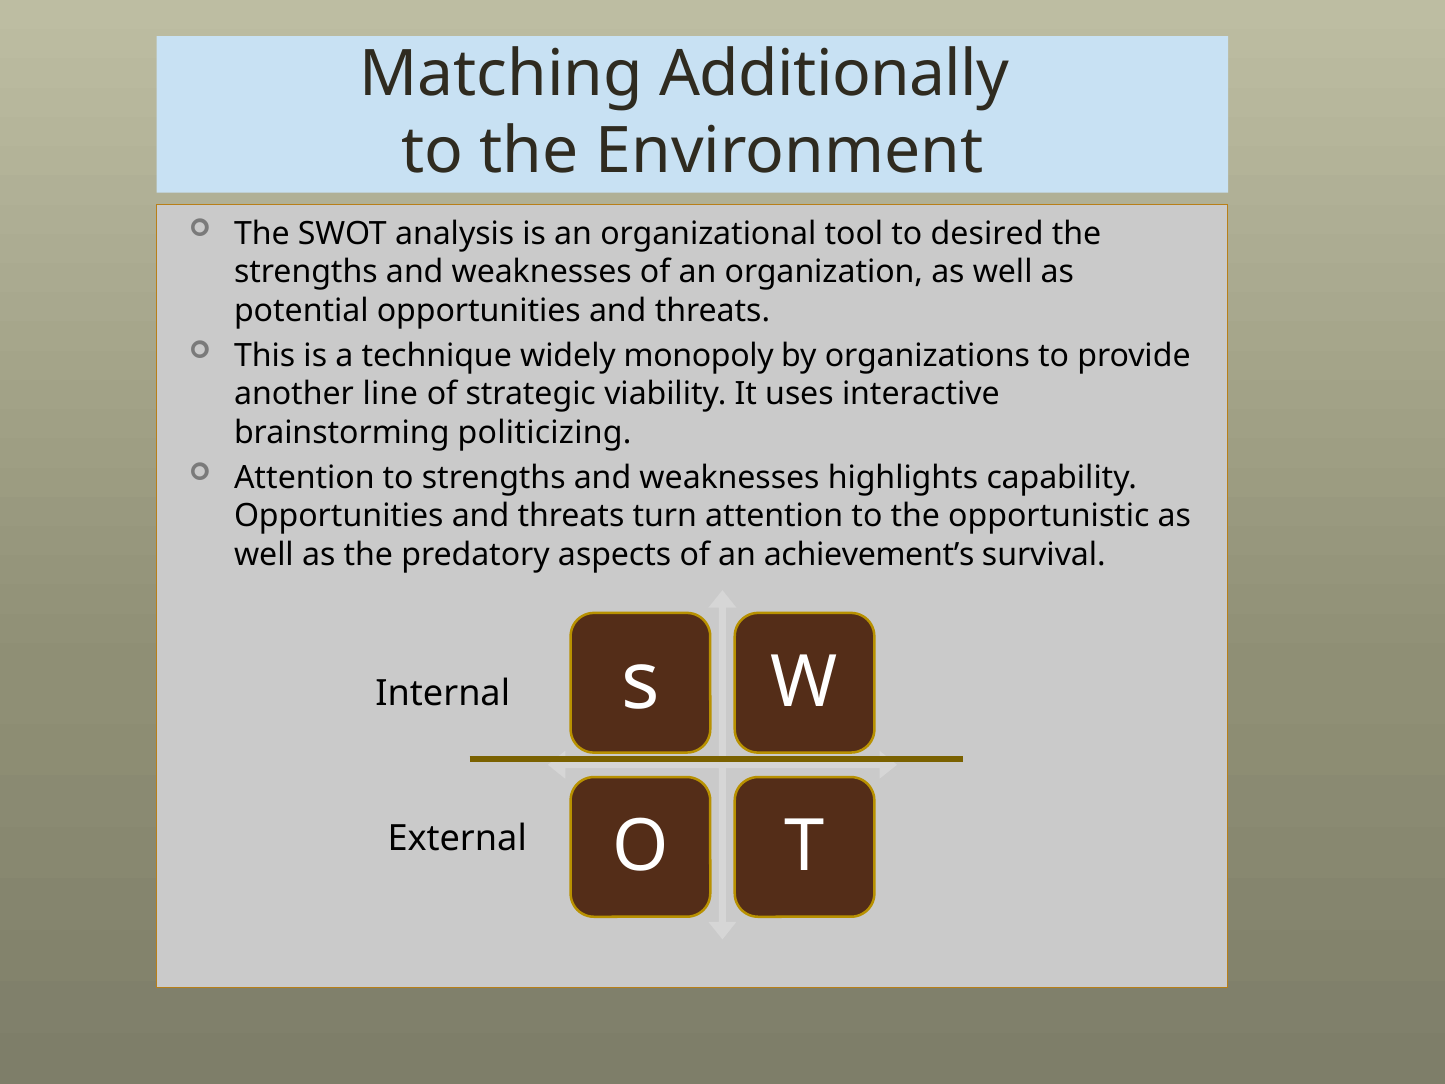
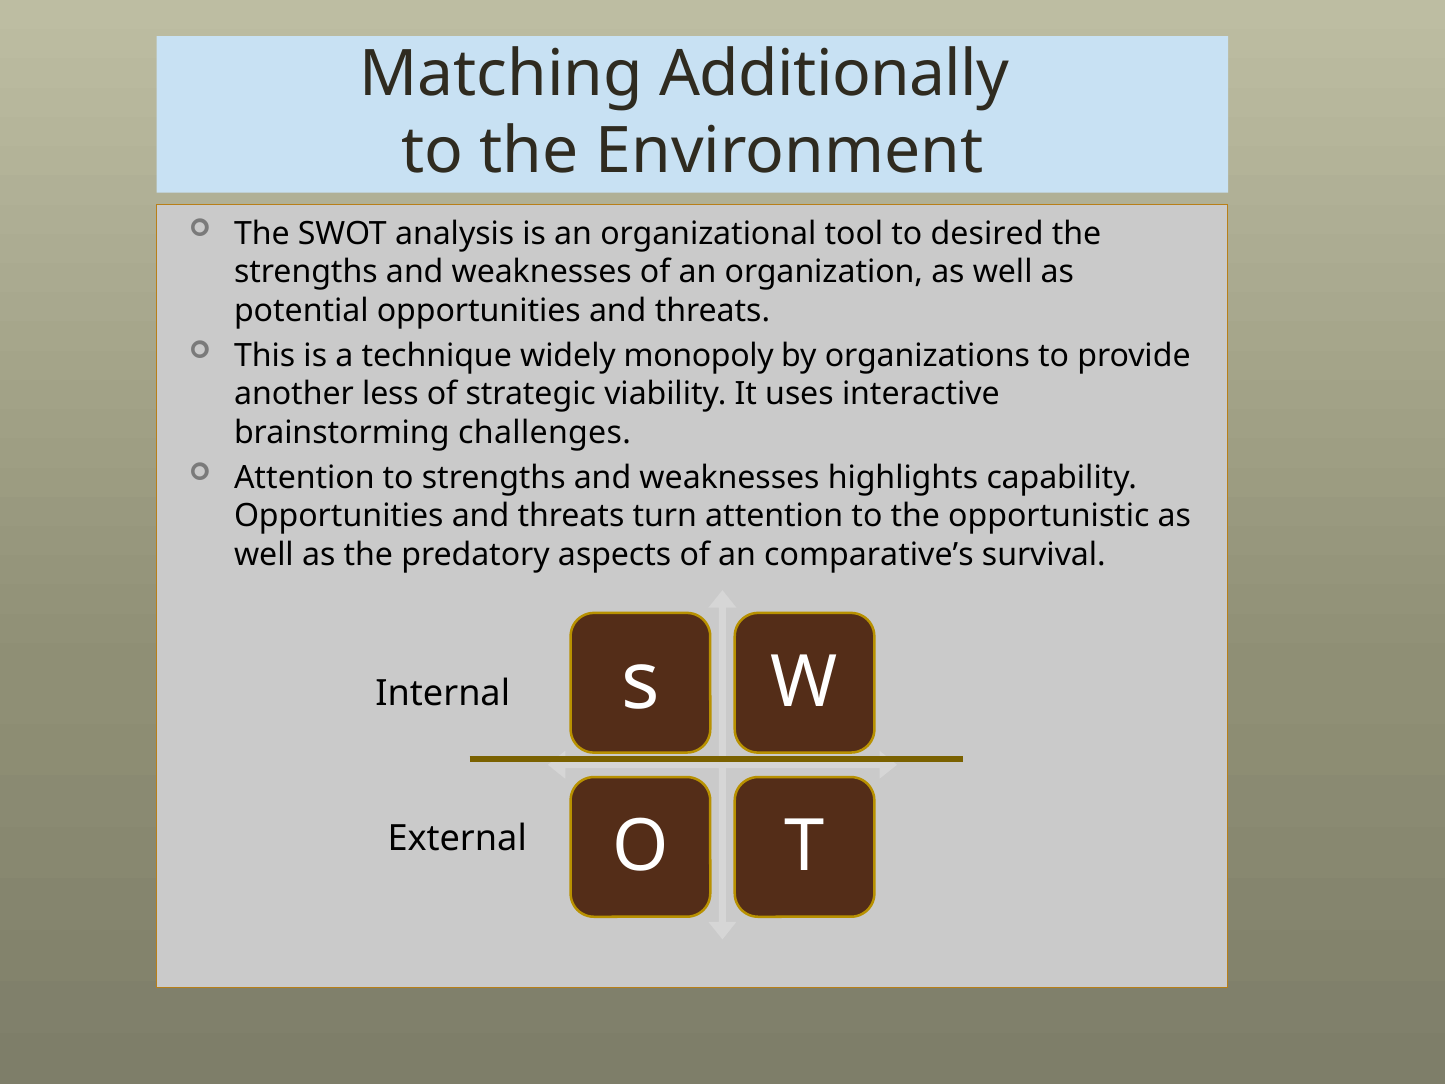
line: line -> less
politicizing: politicizing -> challenges
achievement’s: achievement’s -> comparative’s
